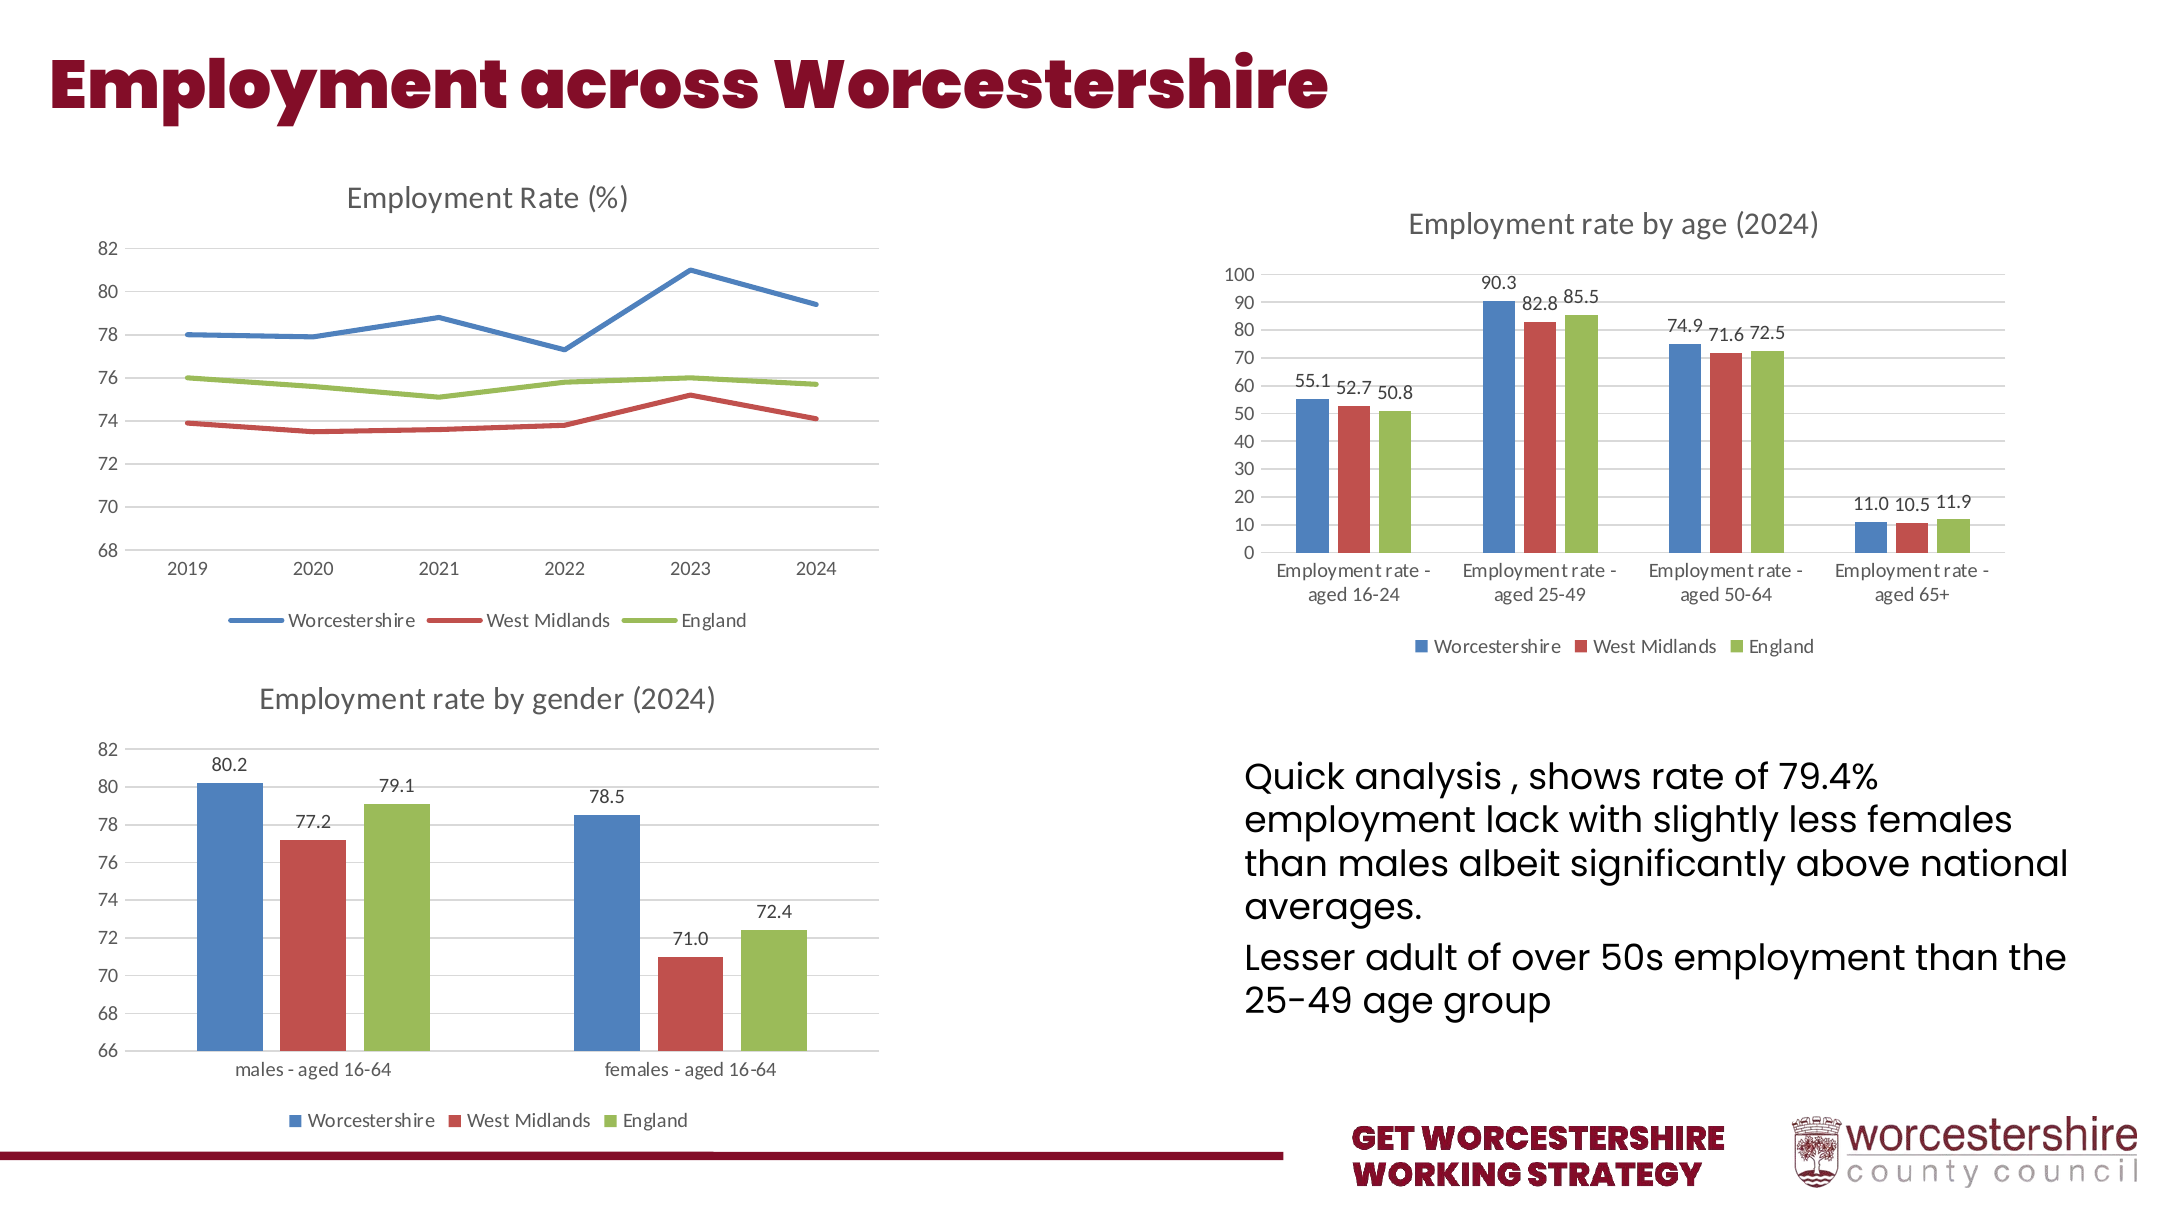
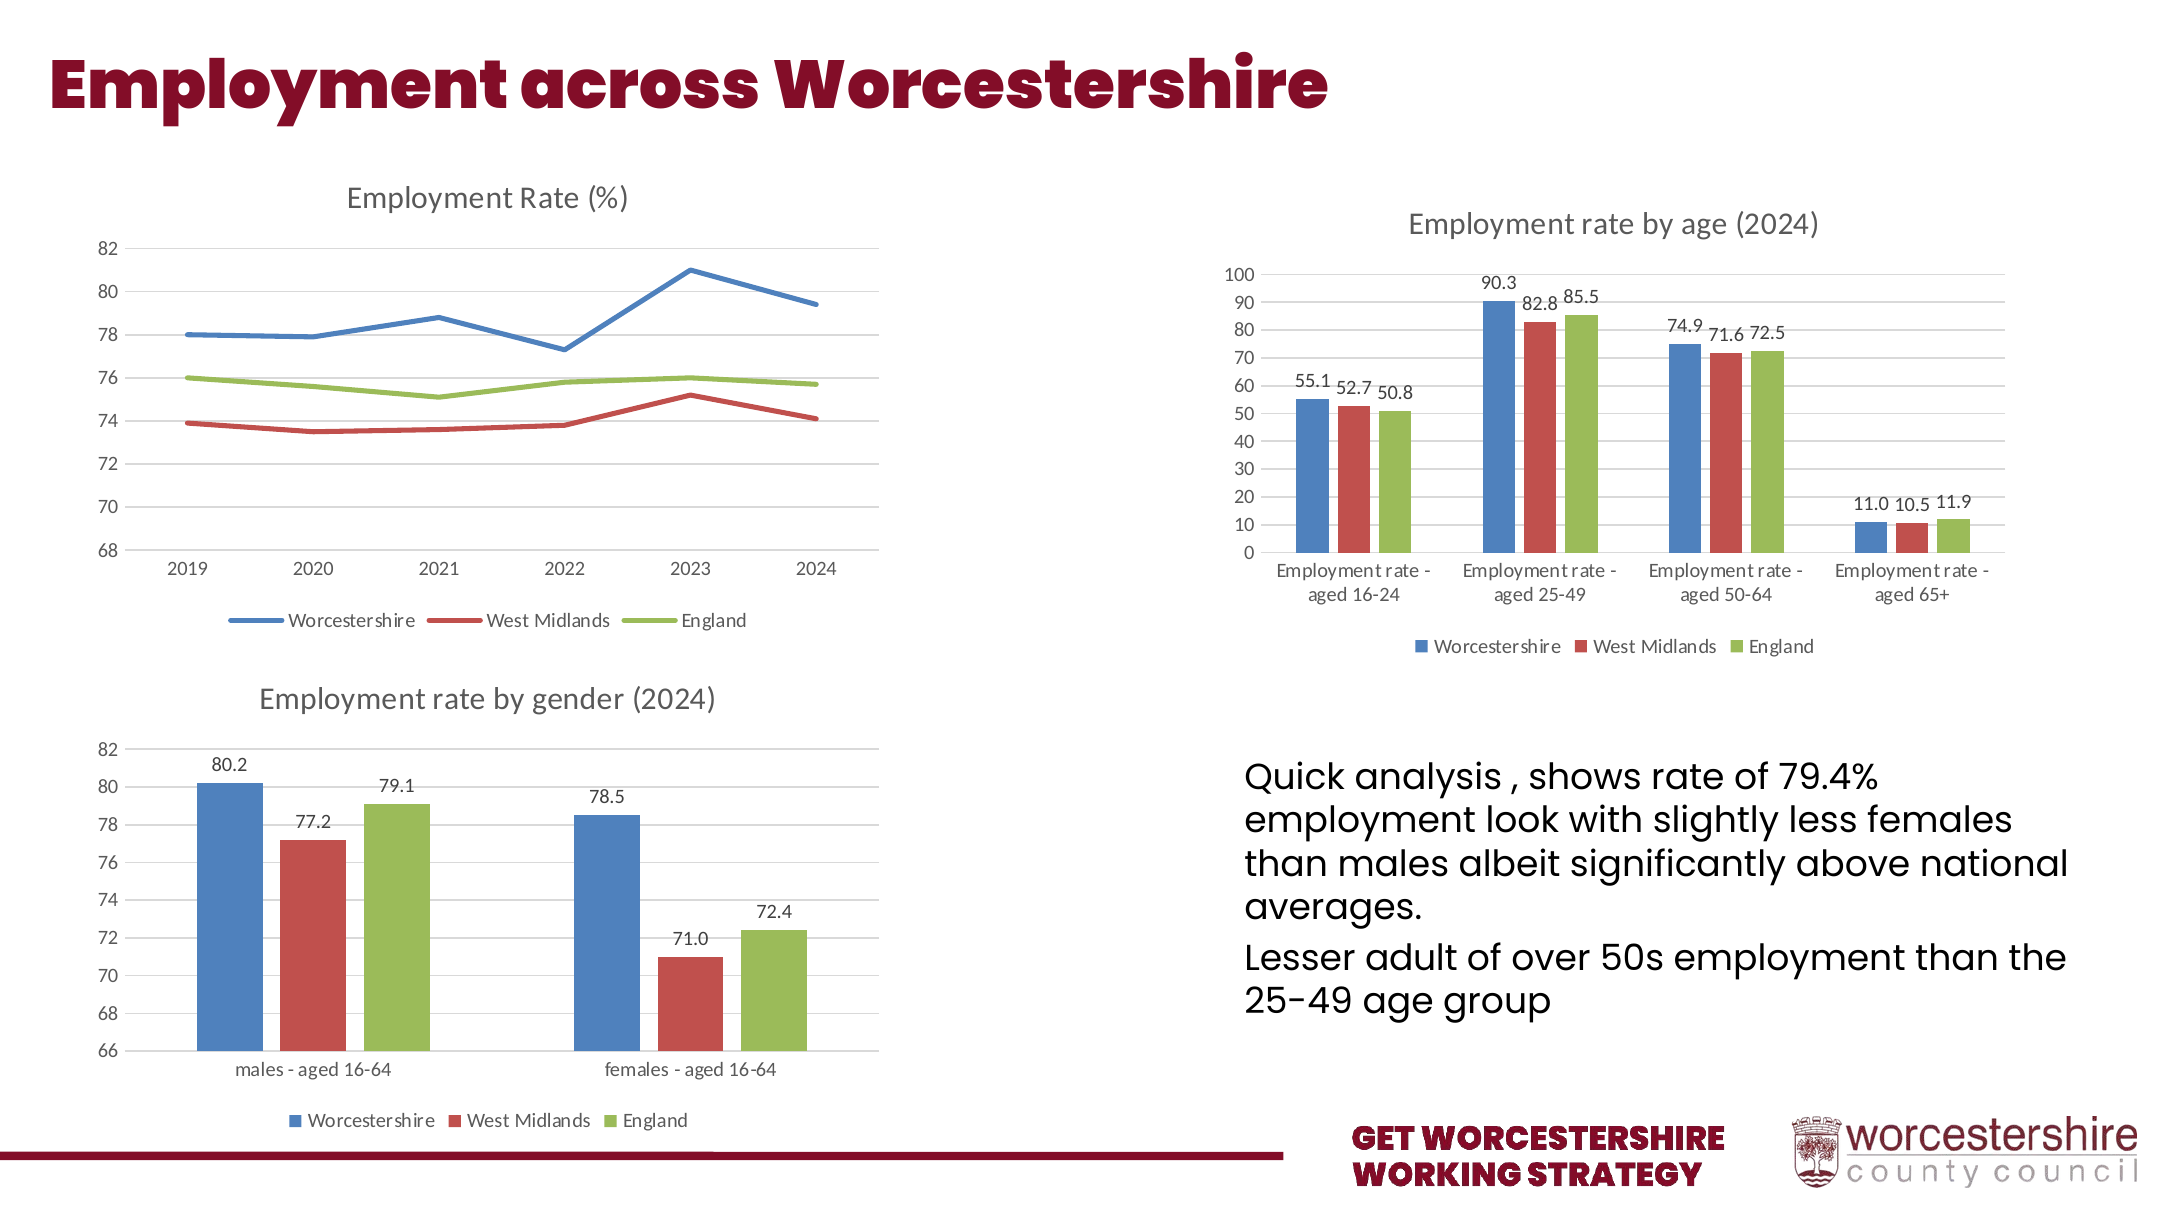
lack: lack -> look
